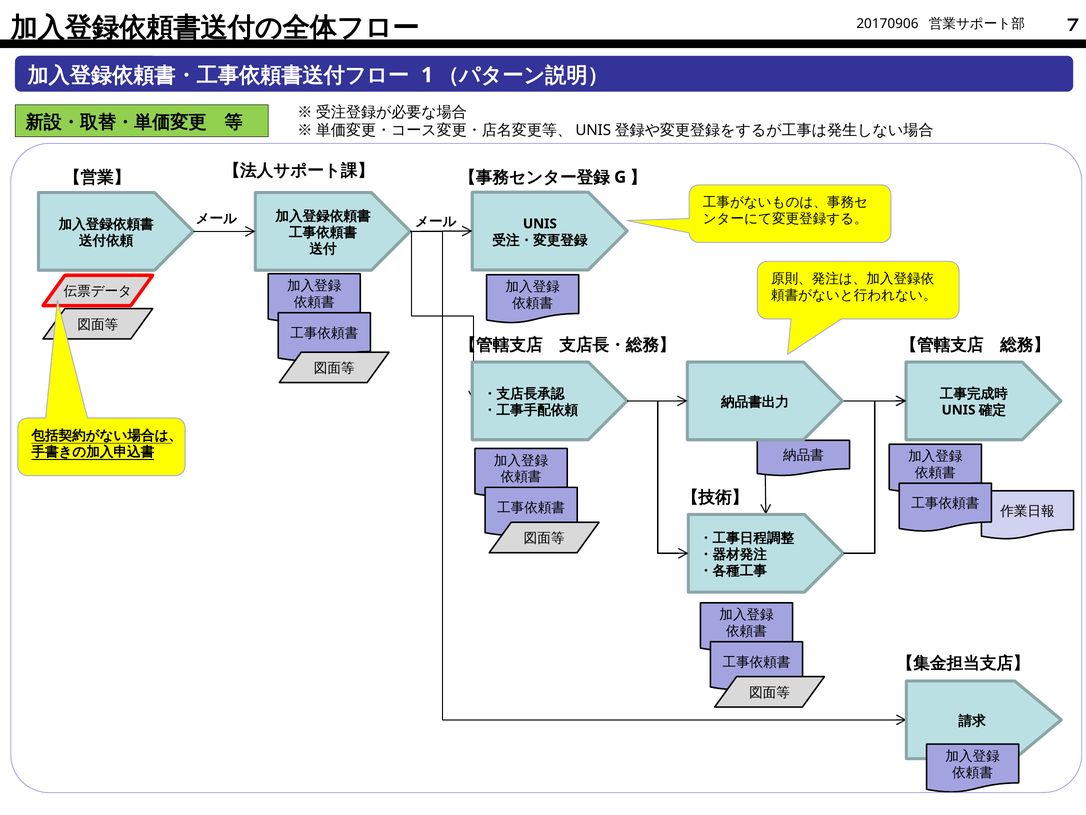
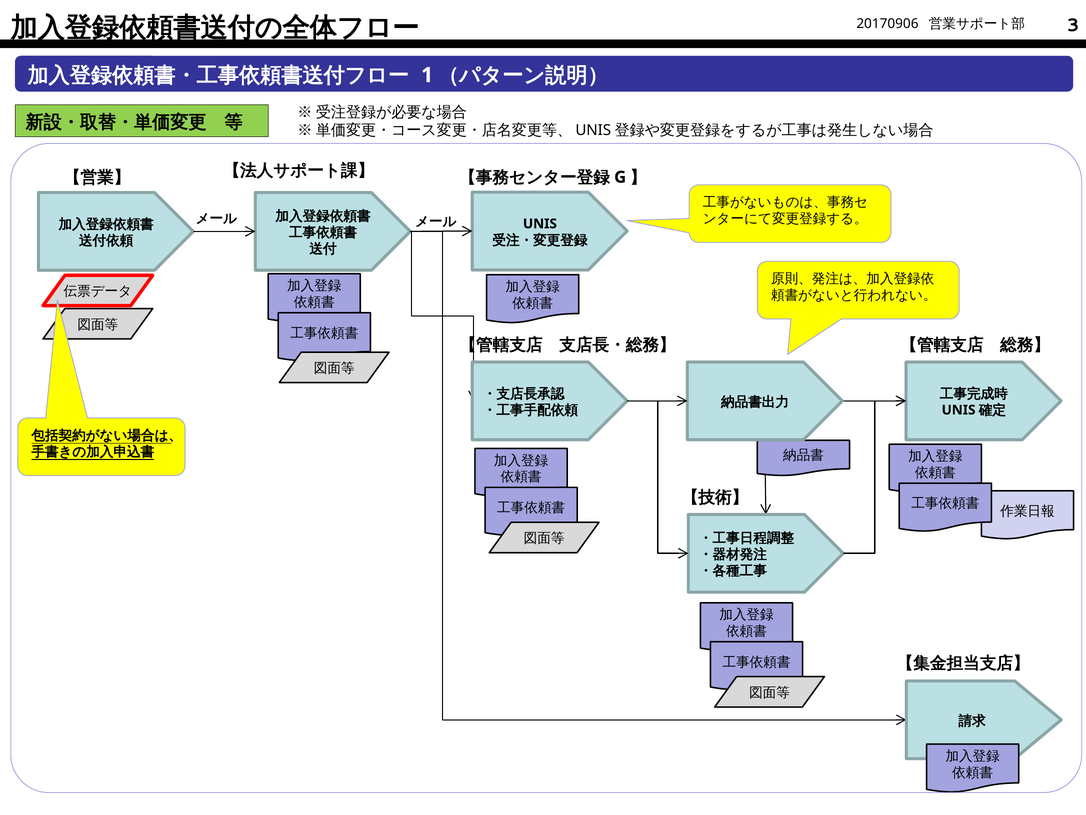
7: 7 -> 3
